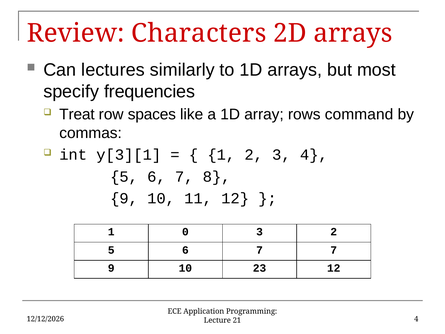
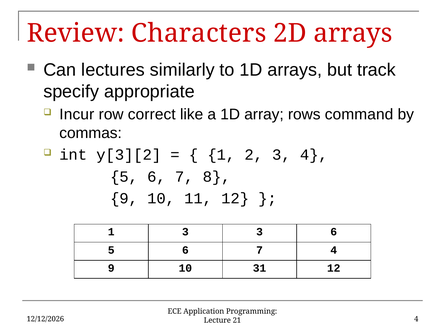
most: most -> track
frequencies: frequencies -> appropriate
Treat: Treat -> Incur
spaces: spaces -> correct
y[3][1: y[3][1 -> y[3][2
1 0: 0 -> 3
3 2: 2 -> 6
7 7: 7 -> 4
23: 23 -> 31
